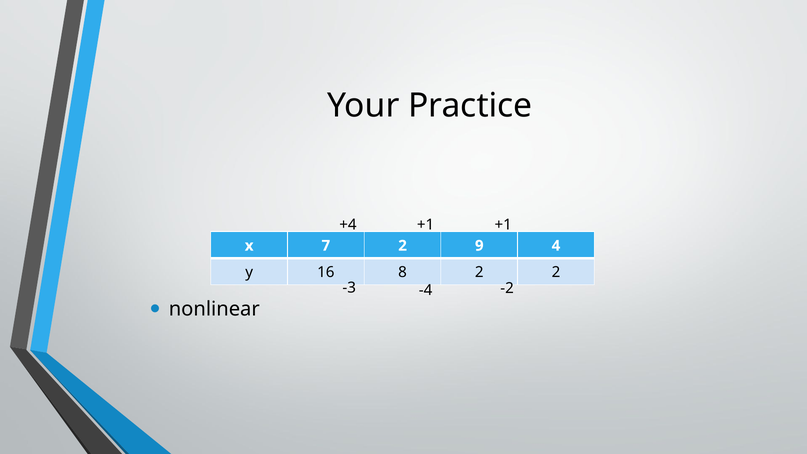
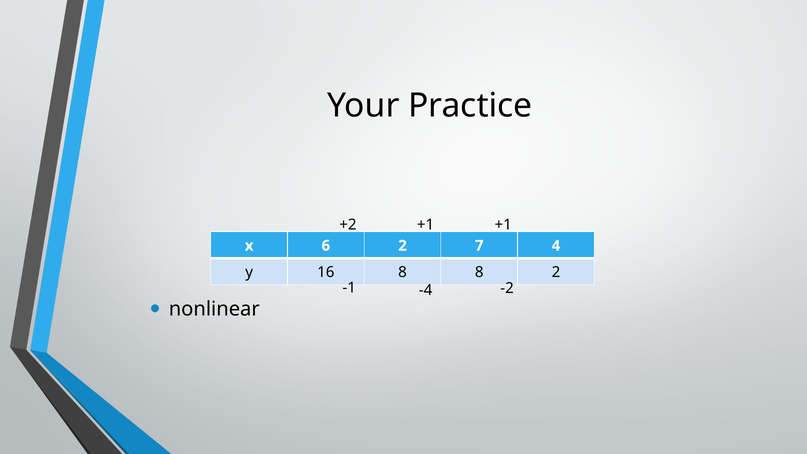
+4: +4 -> +2
7: 7 -> 6
9: 9 -> 7
8 2: 2 -> 8
-3: -3 -> -1
